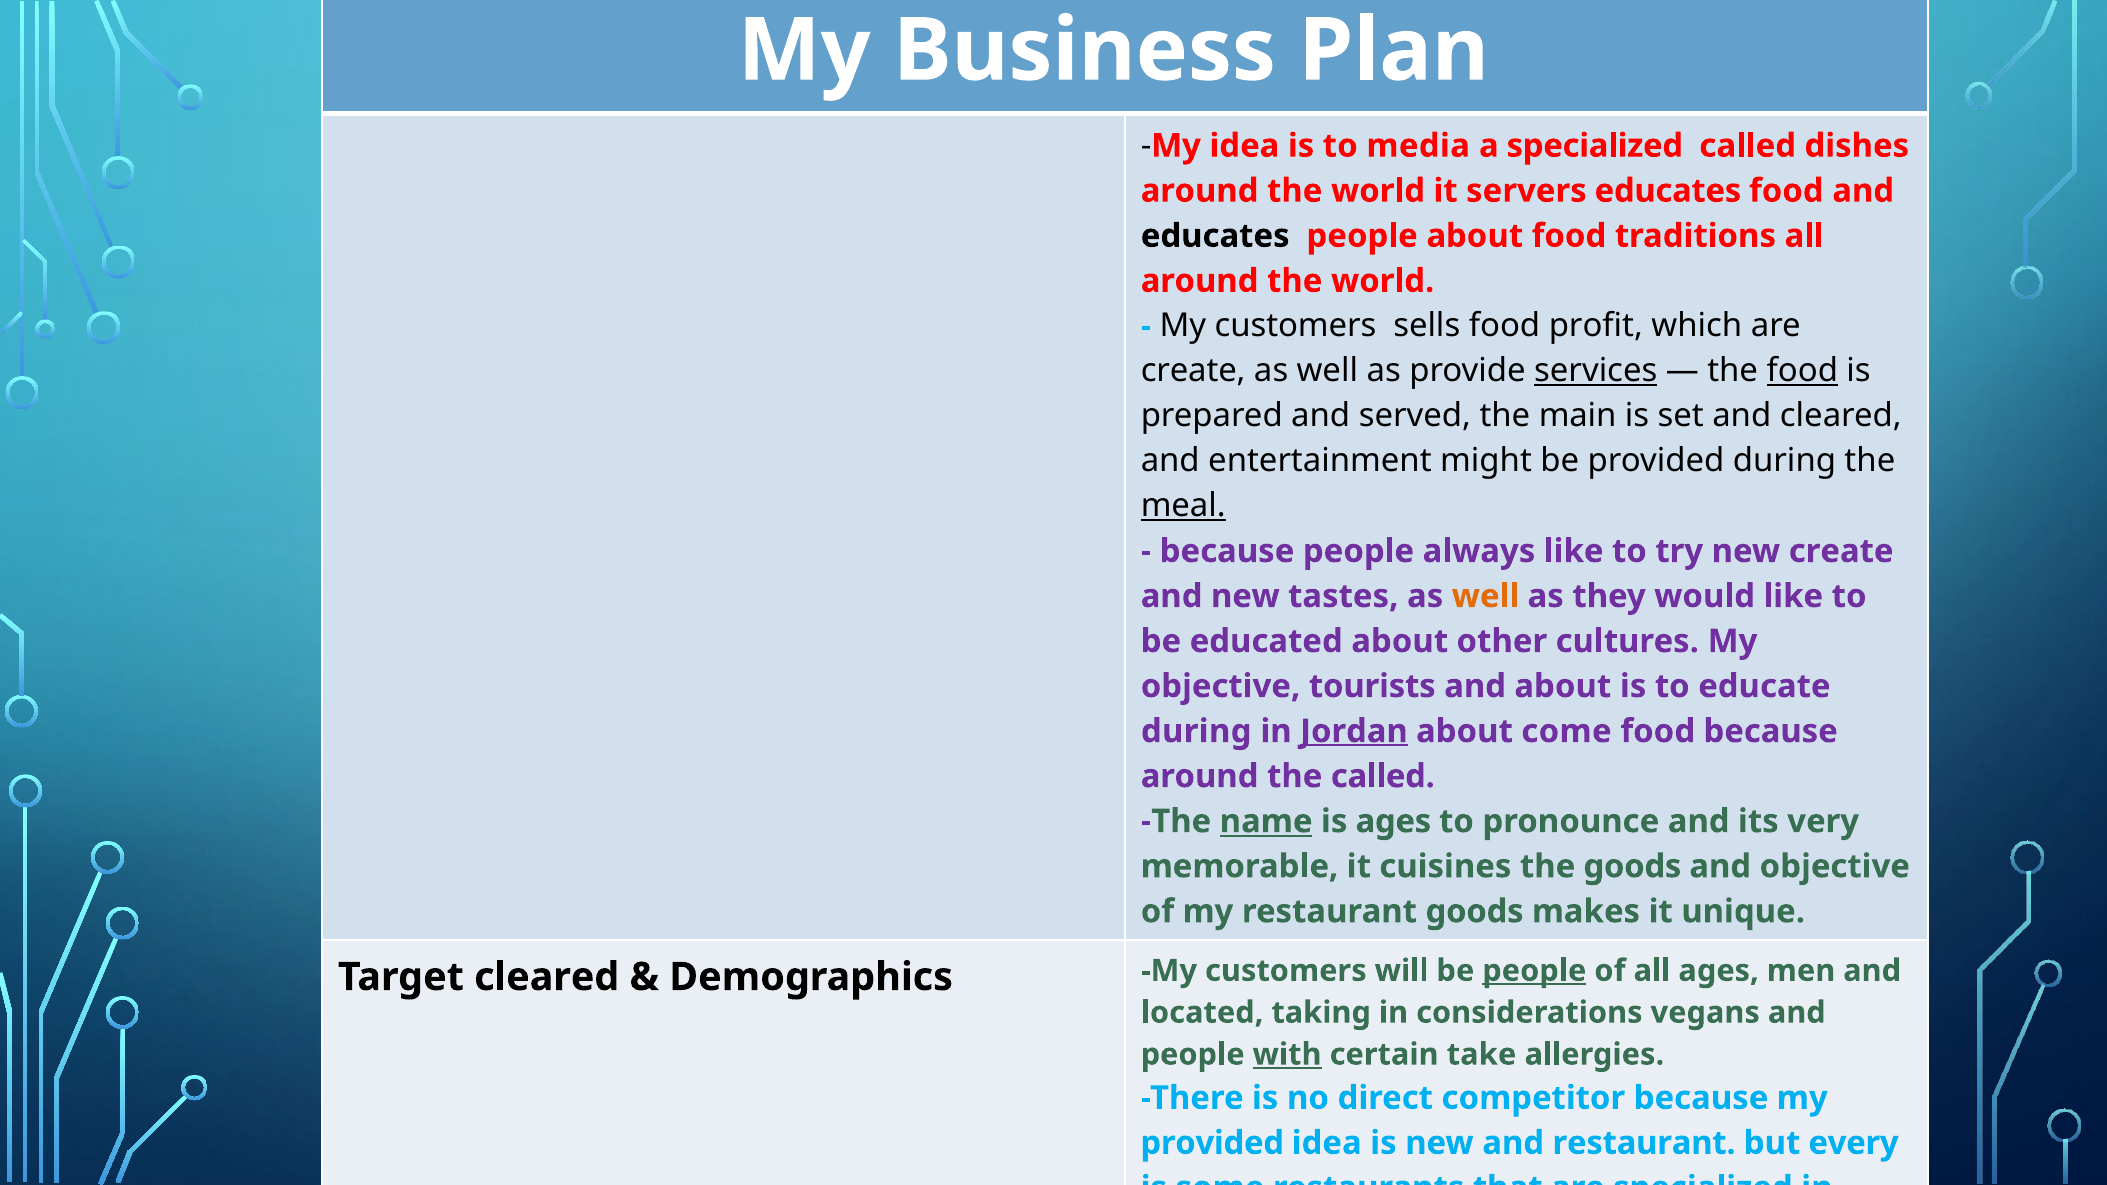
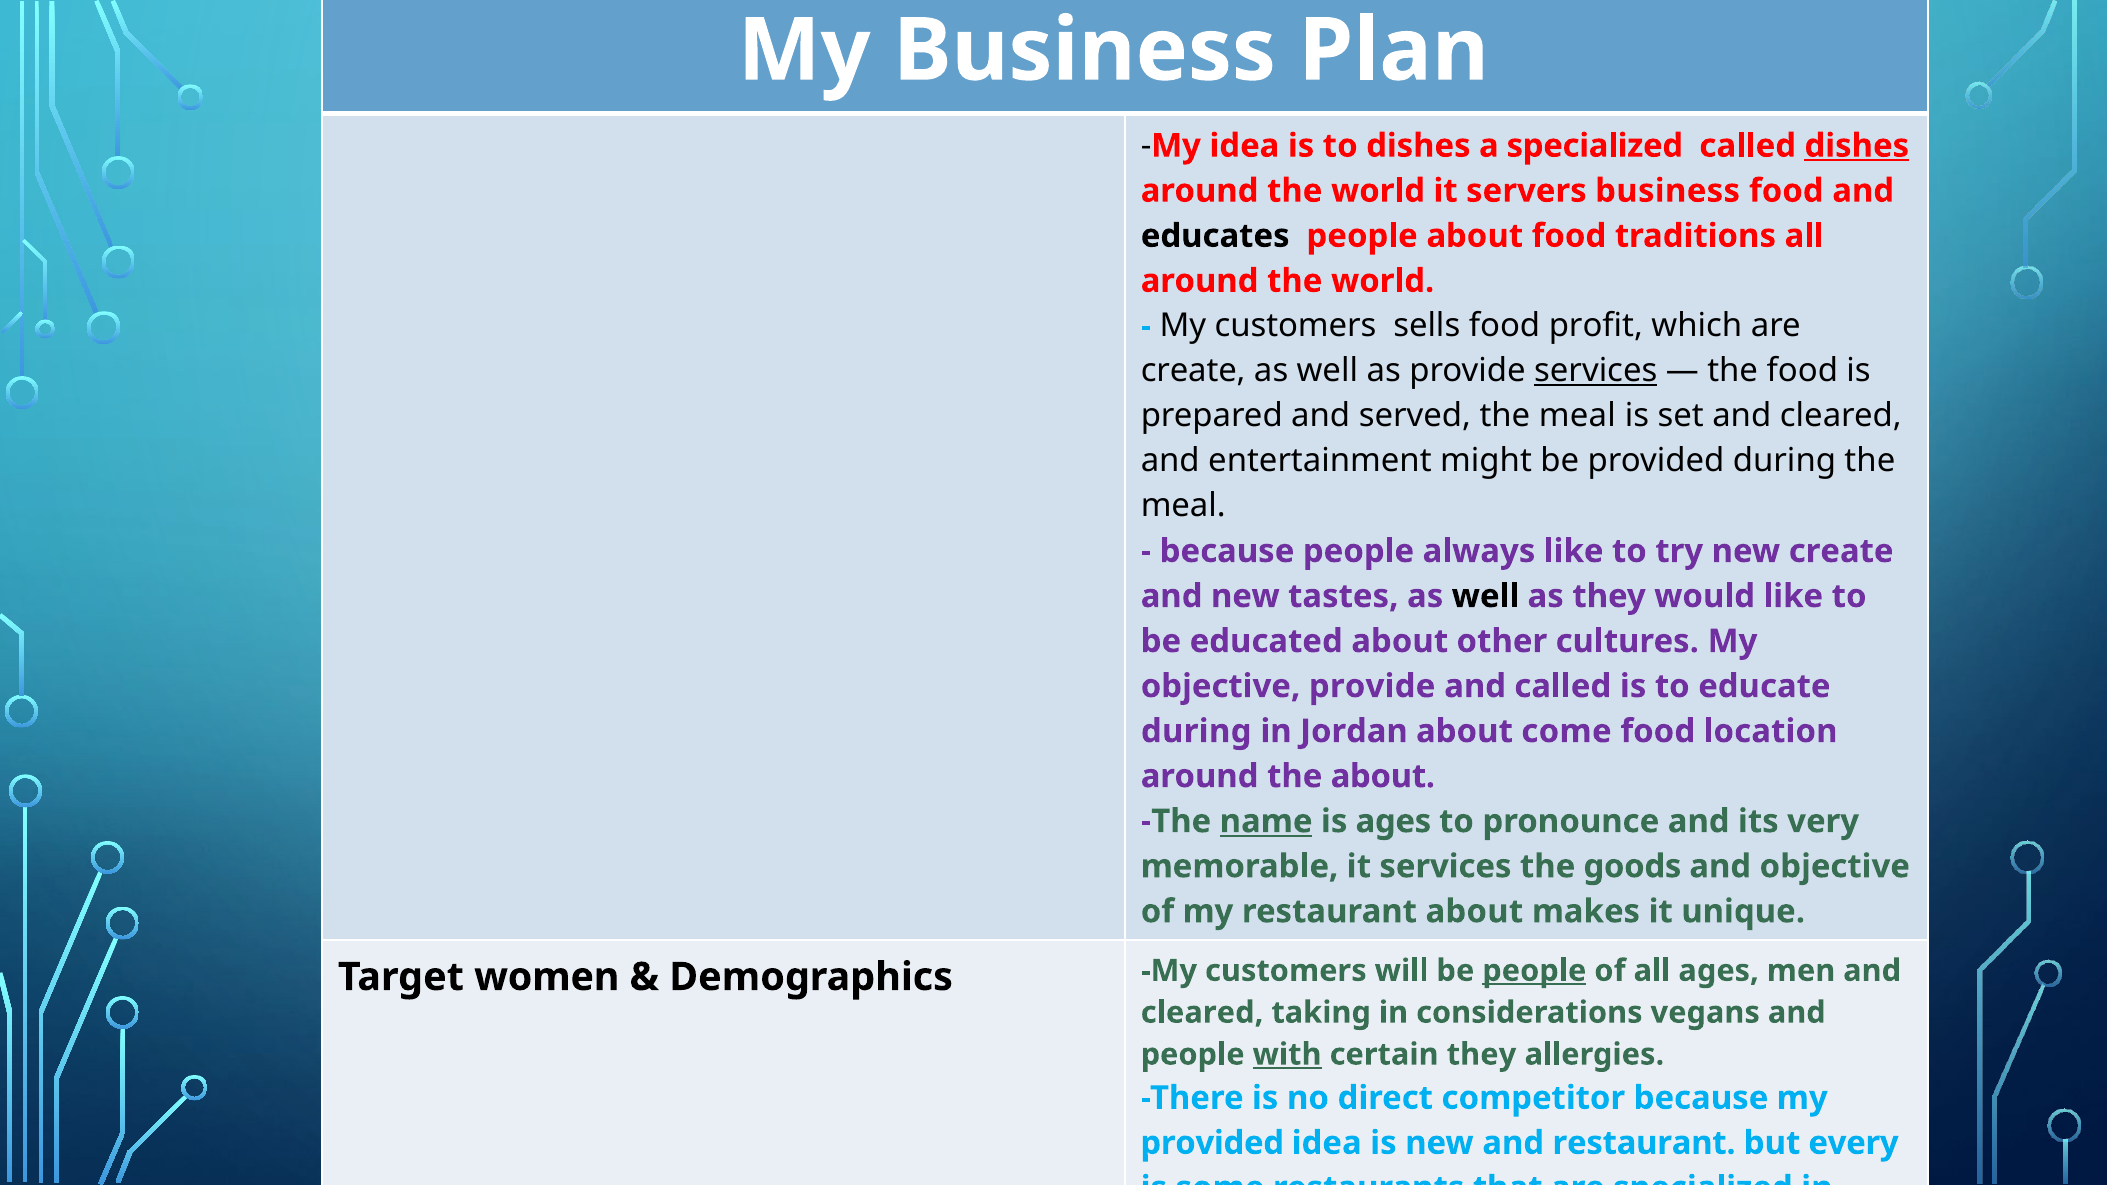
to media: media -> dishes
dishes at (1857, 146) underline: none -> present
servers educates: educates -> business
food at (1802, 371) underline: present -> none
served the main: main -> meal
meal at (1183, 506) underline: present -> none
well at (1485, 596) colour: orange -> black
objective tourists: tourists -> provide
and about: about -> called
Jordan underline: present -> none
food because: because -> location
the called: called -> about
it cuisines: cuisines -> services
restaurant goods: goods -> about
Target cleared: cleared -> women
located at (1202, 1013): located -> cleared
certain take: take -> they
